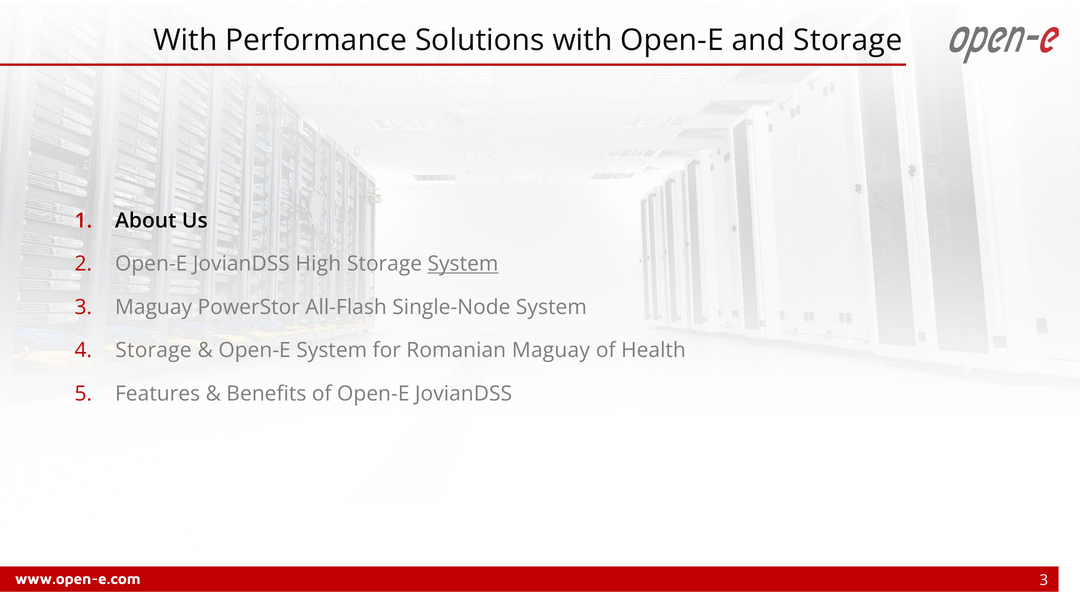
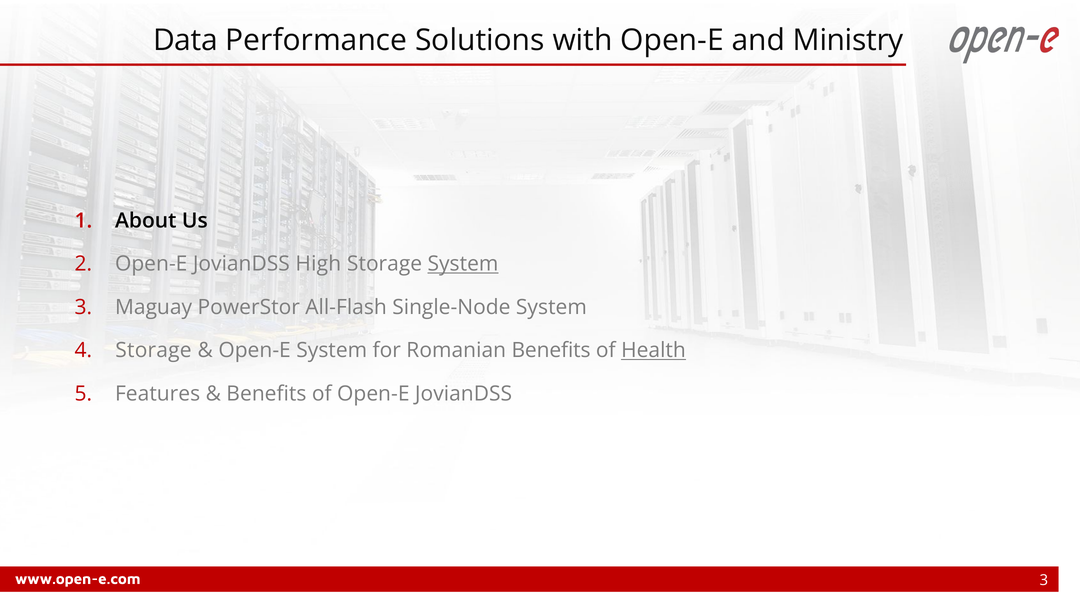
With at (185, 40): With -> Data
and Storage: Storage -> Ministry
Romanian Maguay: Maguay -> Benefits
Health underline: none -> present
